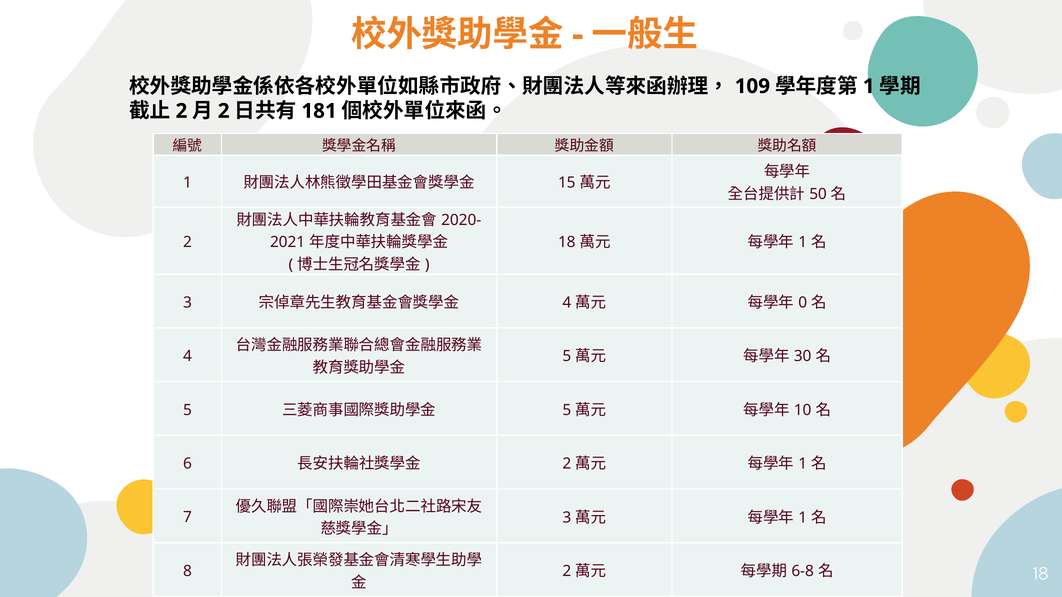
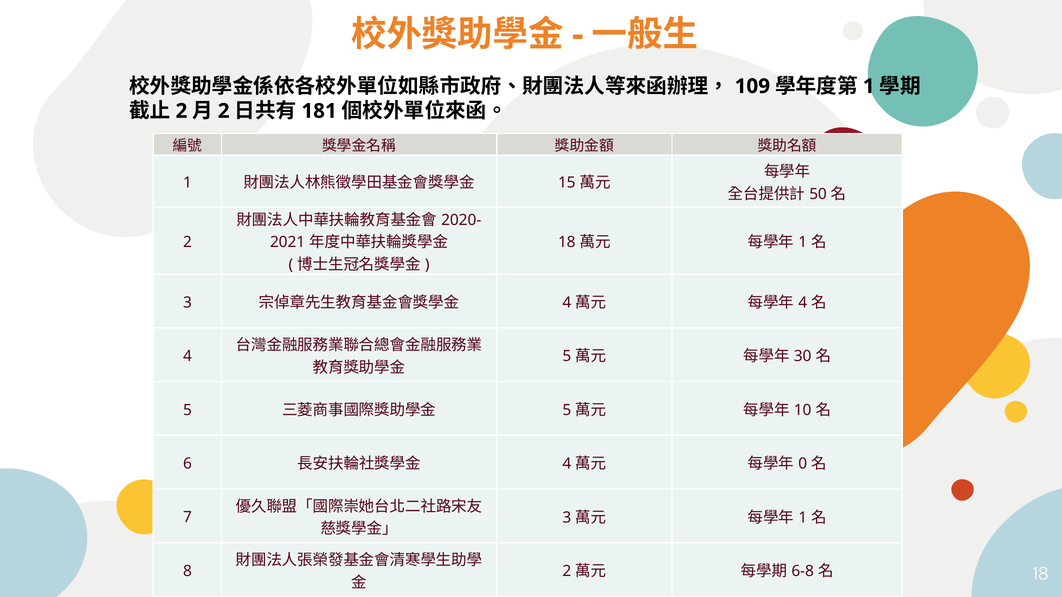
0 at (803, 303): 0 -> 4
2 at (567, 464): 2 -> 4
1 at (803, 464): 1 -> 0
